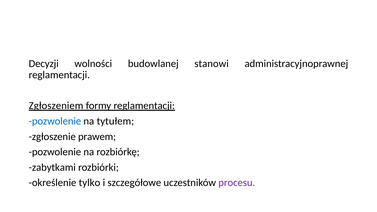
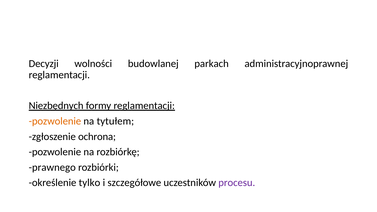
stanowi: stanowi -> parkach
Zgłoszeniem: Zgłoszeniem -> Niezbędnych
pozwolenie at (55, 121) colour: blue -> orange
prawem: prawem -> ochrona
zabytkami: zabytkami -> prawnego
